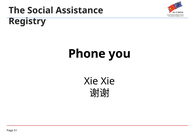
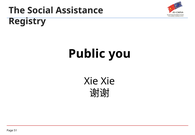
Phone: Phone -> Public
